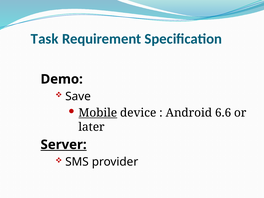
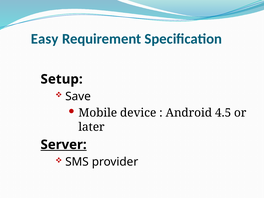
Task: Task -> Easy
Demo: Demo -> Setup
Mobile underline: present -> none
6.6: 6.6 -> 4.5
